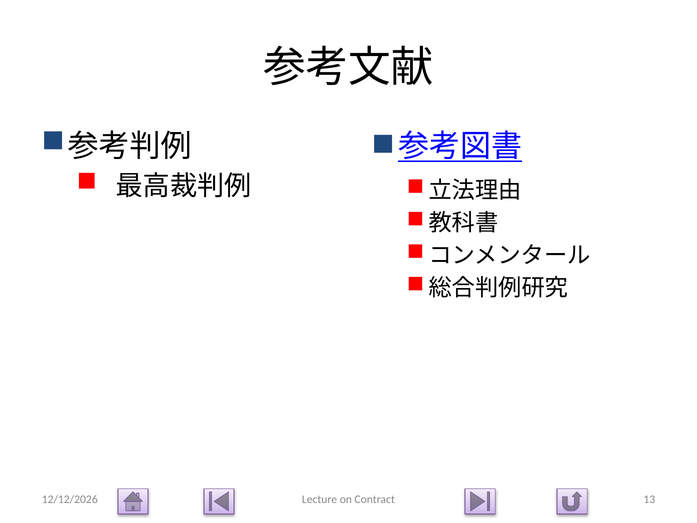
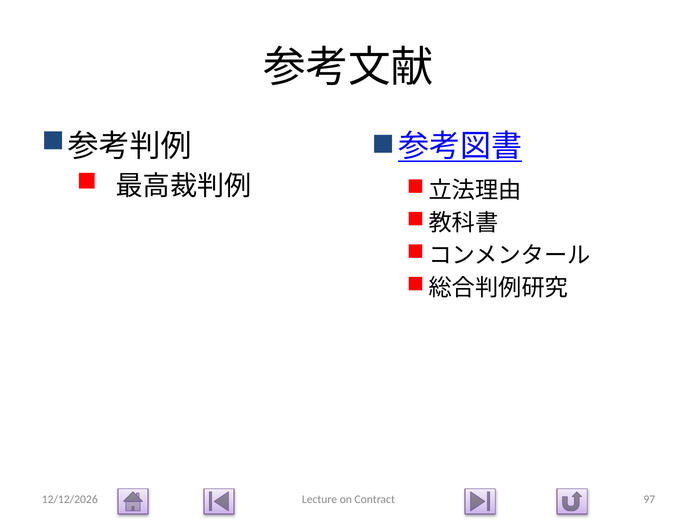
13: 13 -> 97
